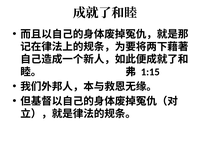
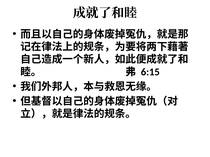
1:15: 1:15 -> 6:15
